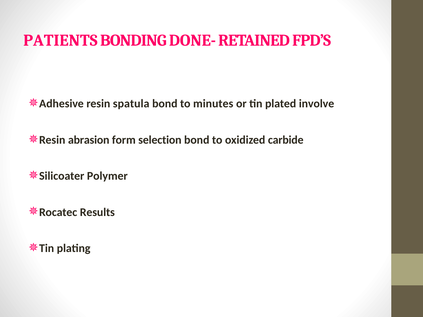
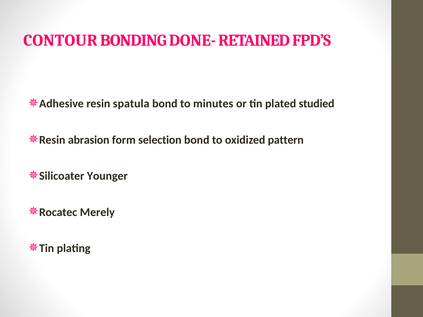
PATIENTS: PATIENTS -> CONTOUR
involve: involve -> studied
carbide: carbide -> pattern
Polymer: Polymer -> Younger
Results: Results -> Merely
